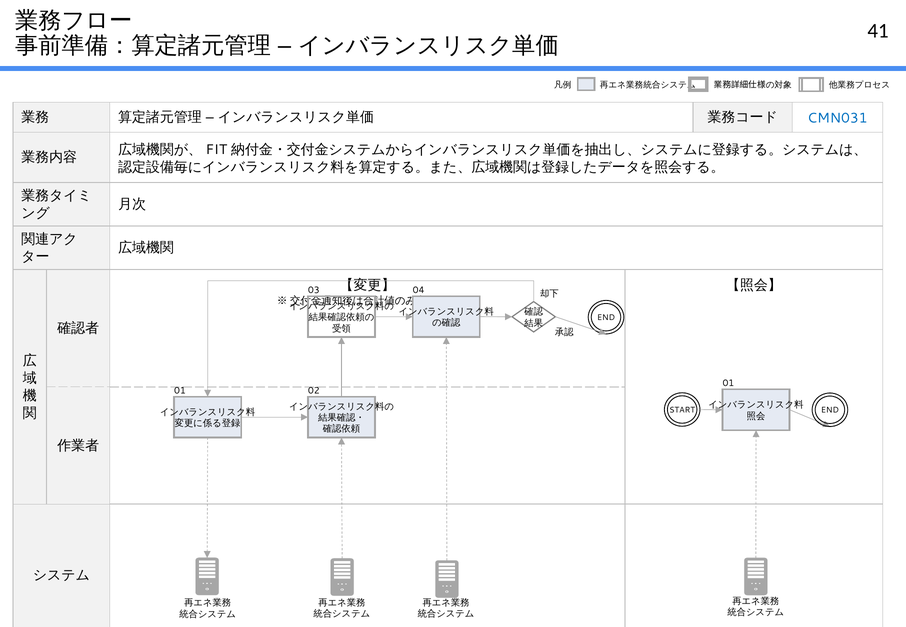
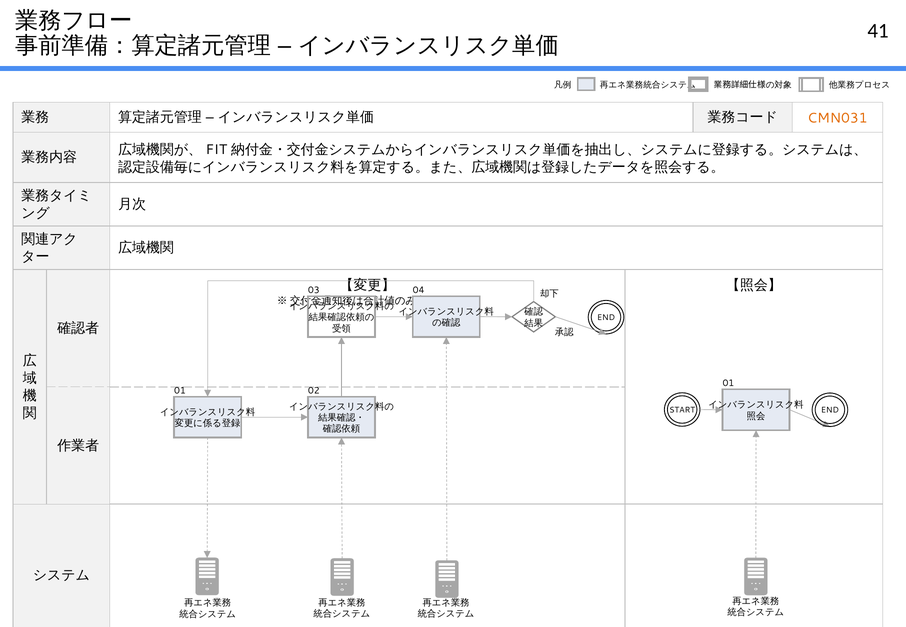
CMN031 colour: blue -> orange
